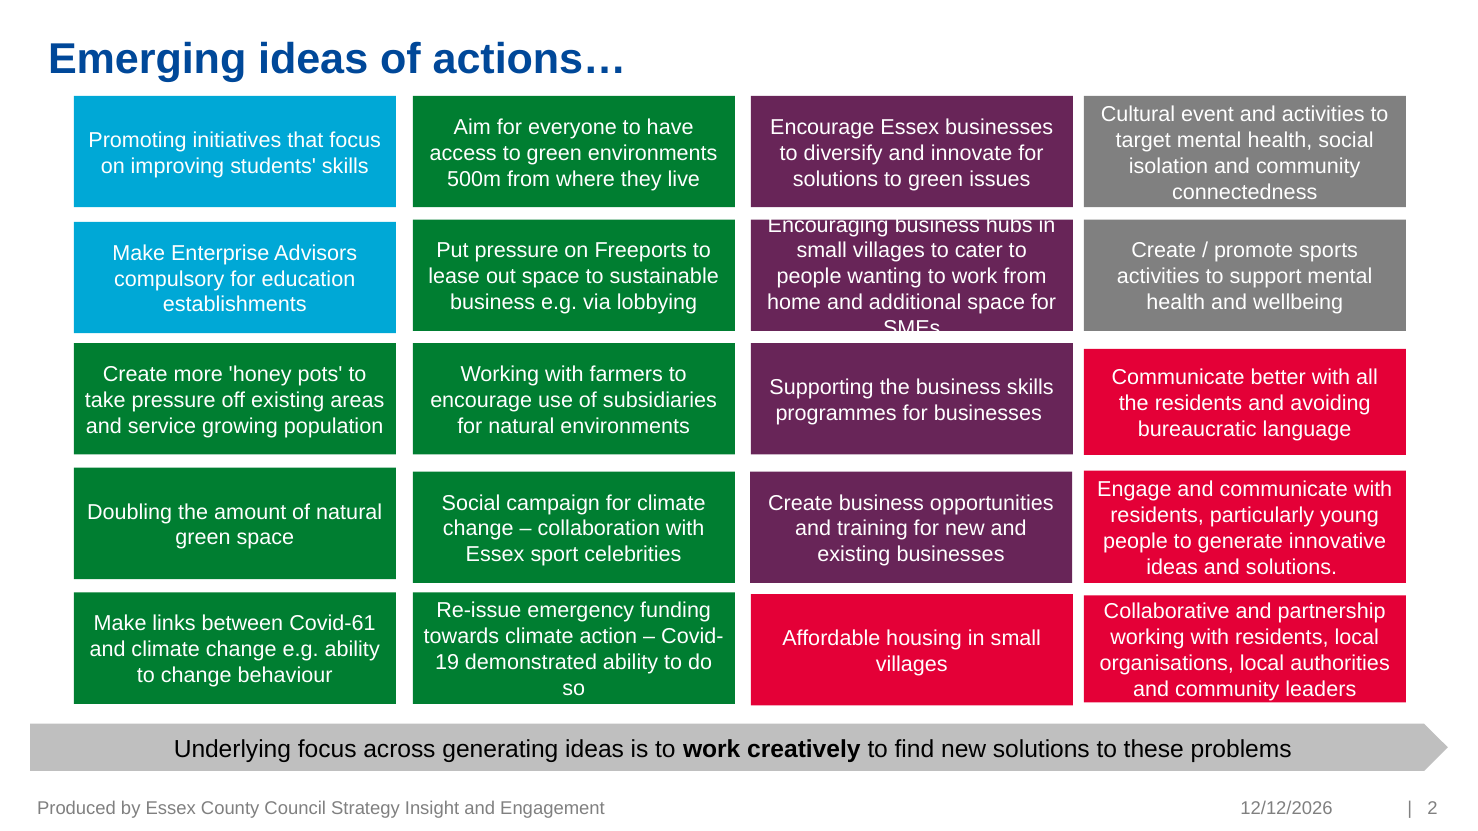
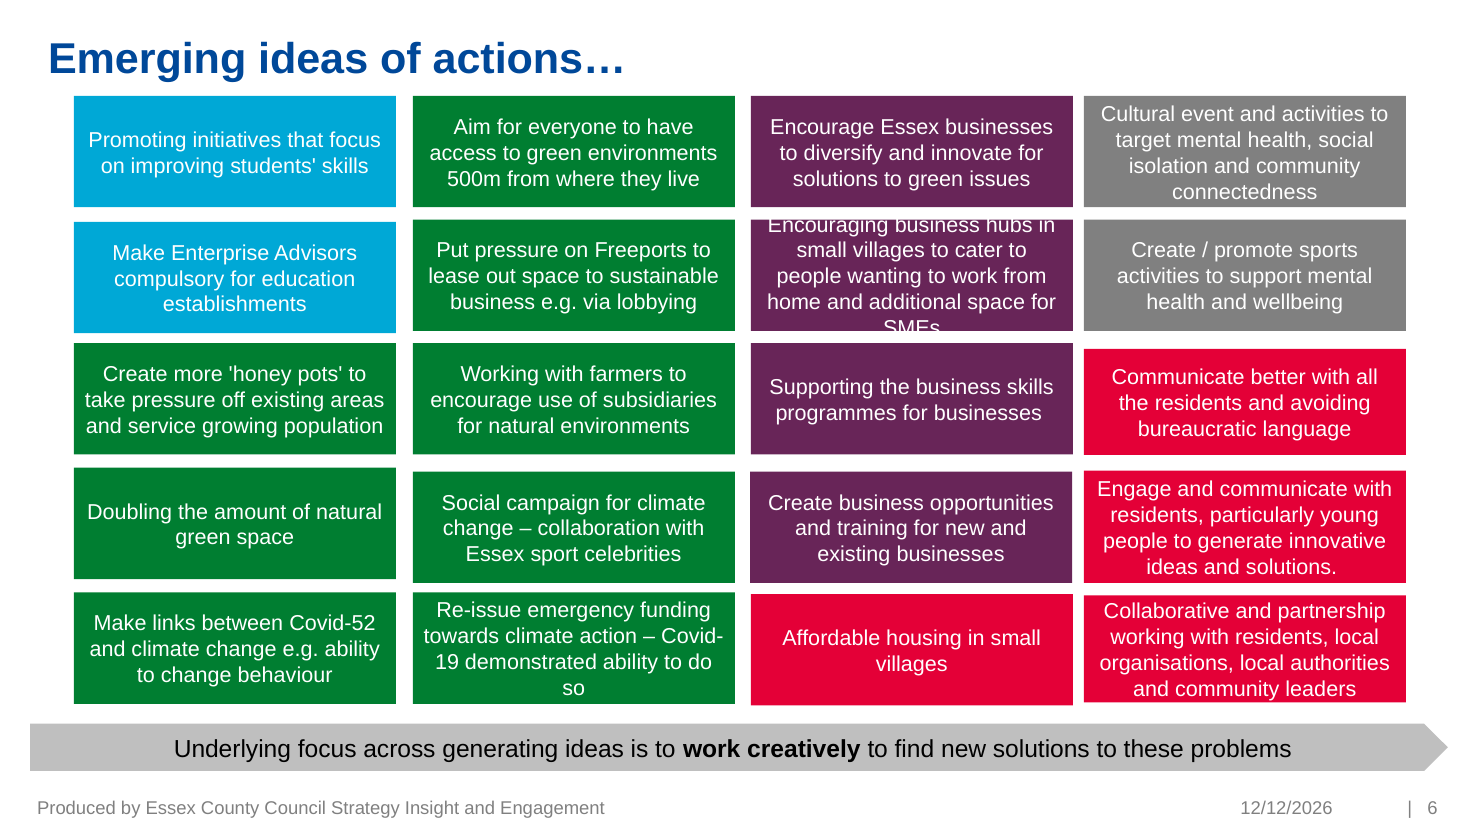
Covid-61: Covid-61 -> Covid-52
2: 2 -> 6
